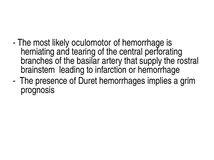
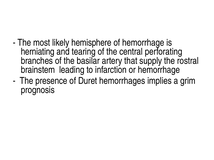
oculomotor: oculomotor -> hemisphere
